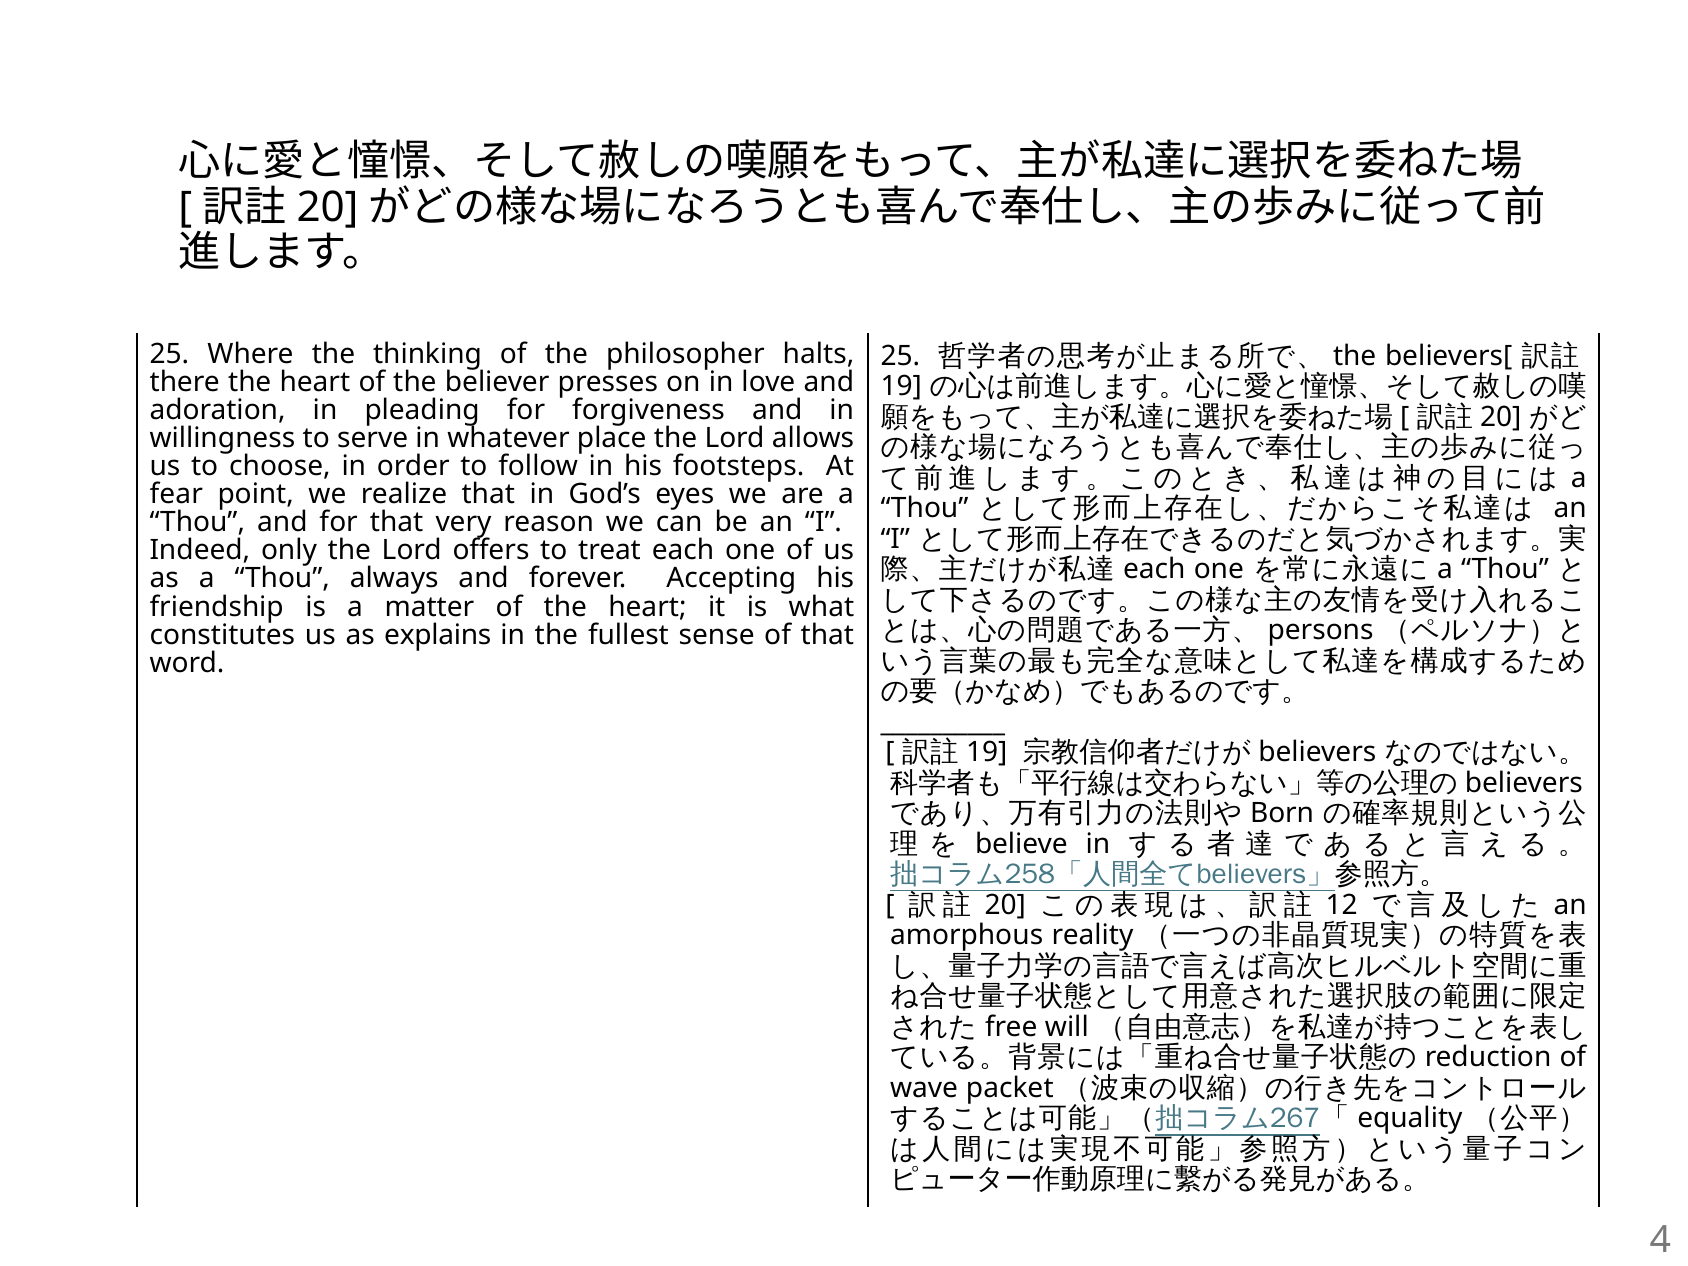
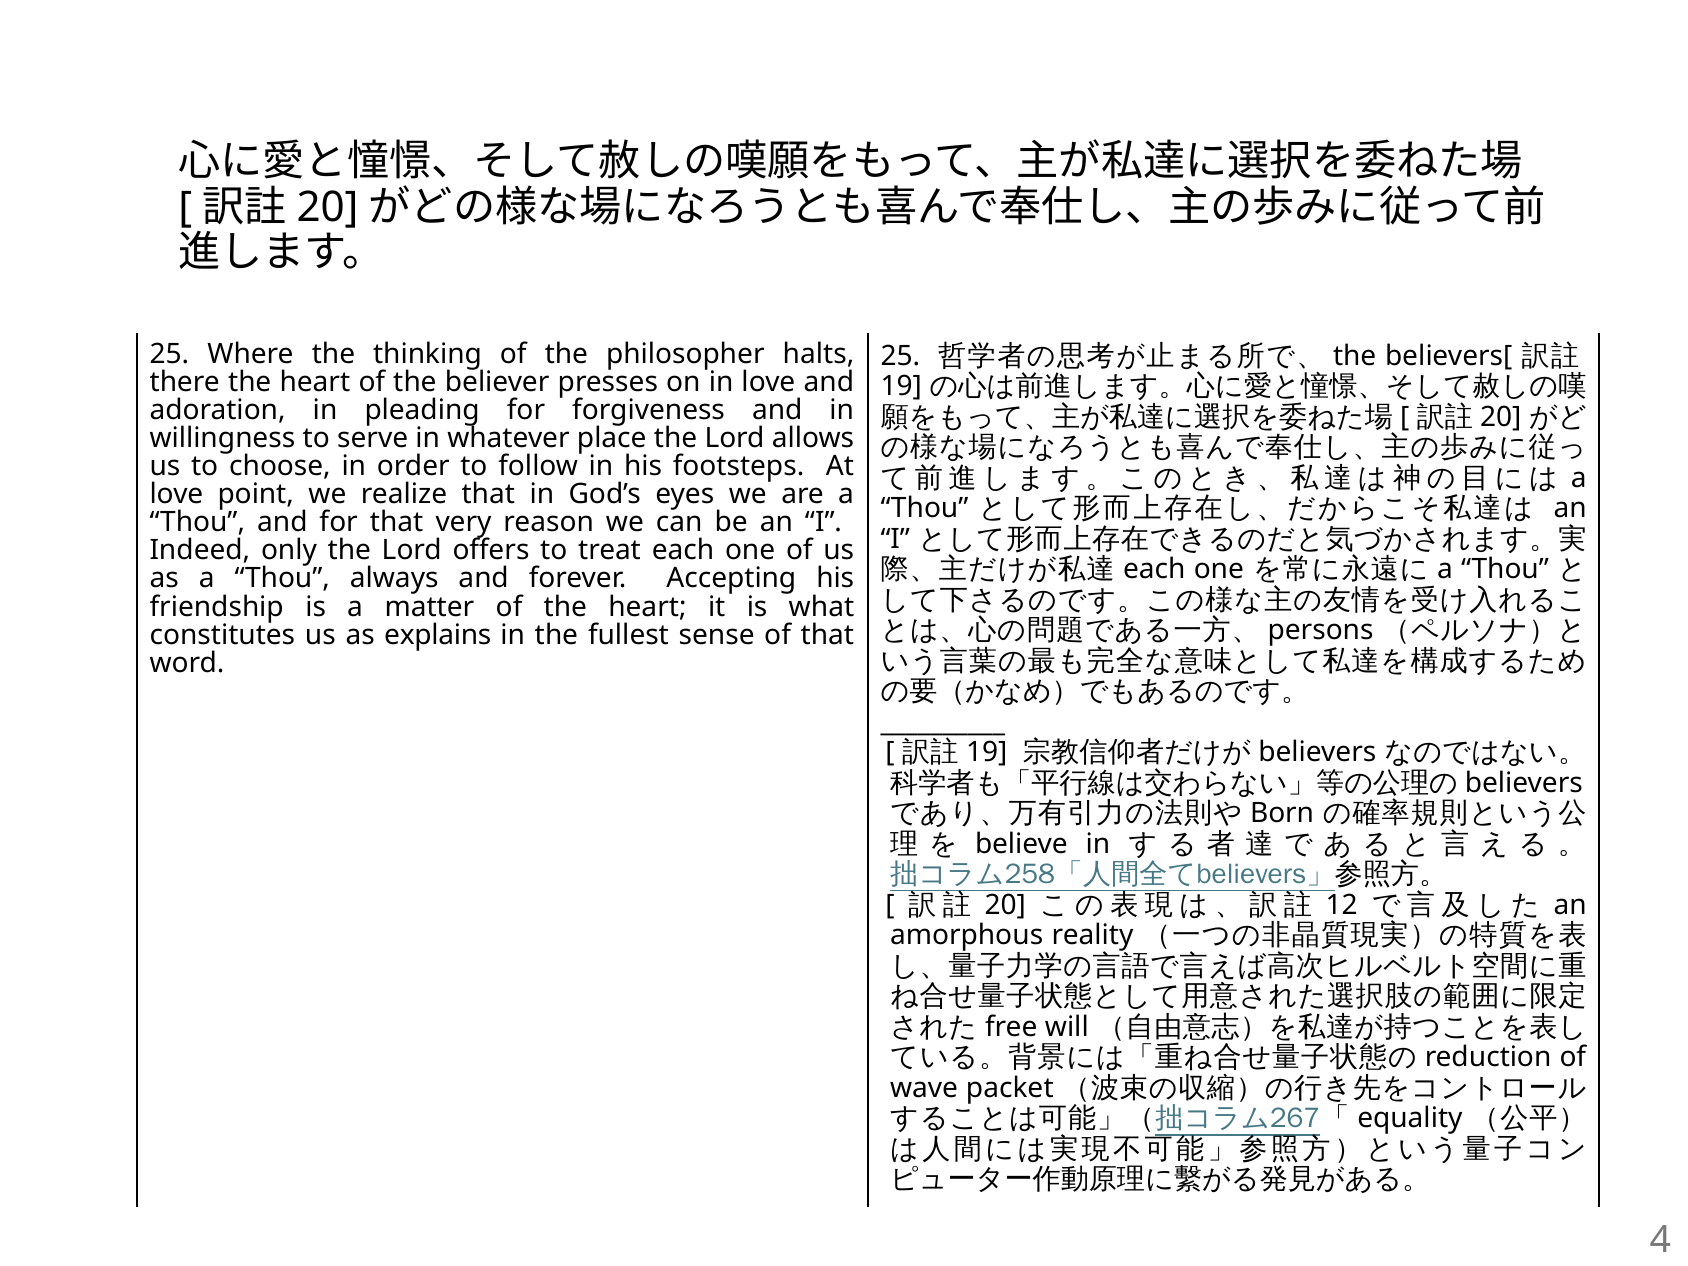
fear at (176, 494): fear -> love
